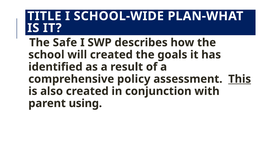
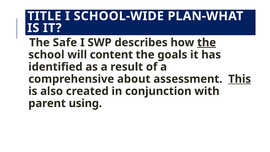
the at (207, 43) underline: none -> present
will created: created -> content
policy: policy -> about
